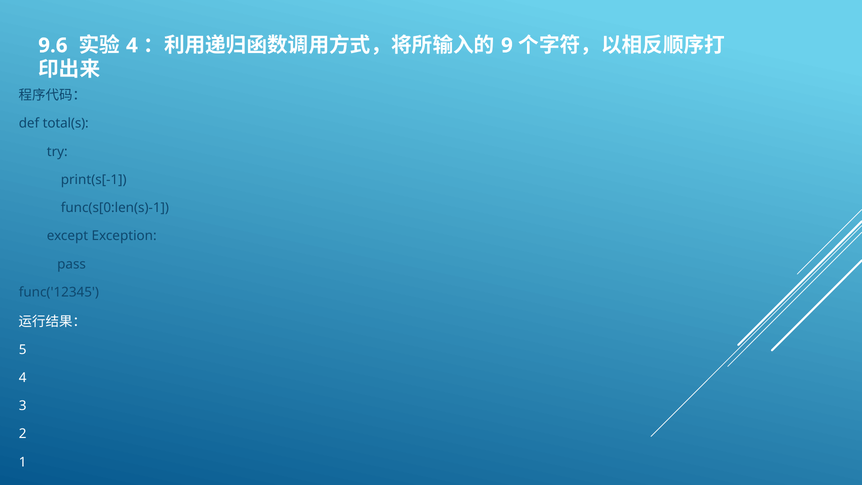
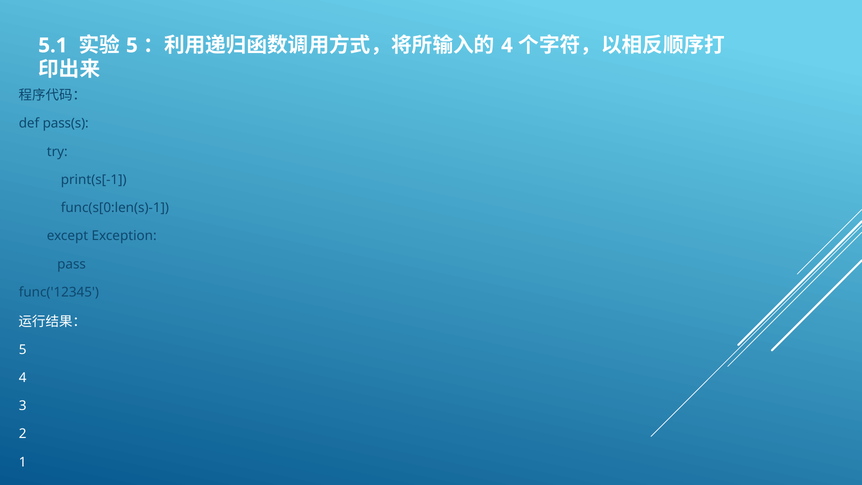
9.6: 9.6 -> 5.1
4 at (132, 45): 4 -> 5
9 at (507, 45): 9 -> 4
total(s: total(s -> pass(s
